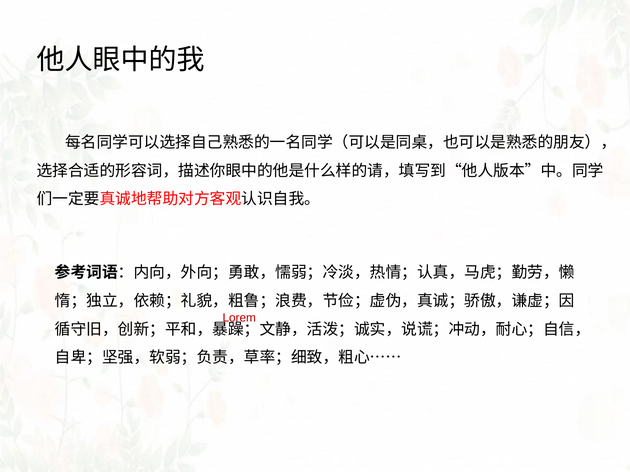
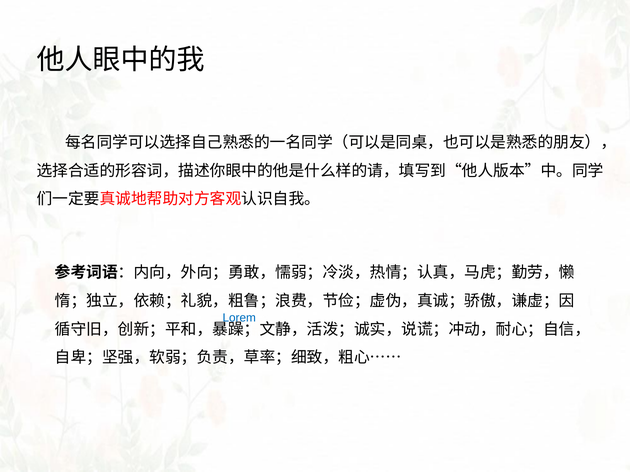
Lorem colour: red -> blue
